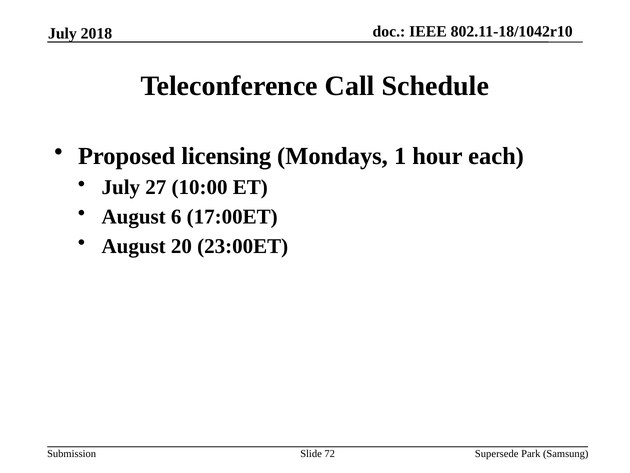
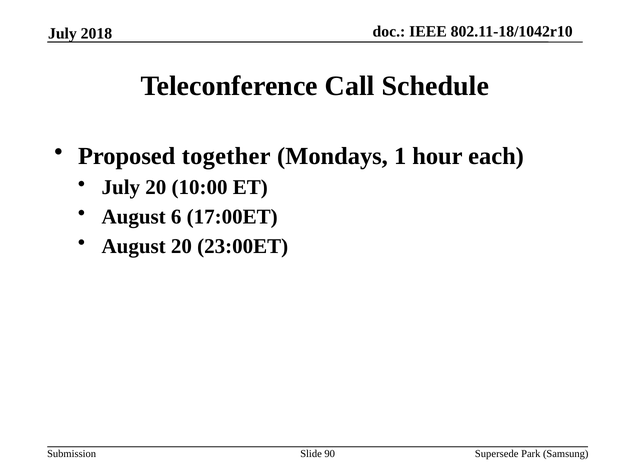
licensing: licensing -> together
July 27: 27 -> 20
72: 72 -> 90
